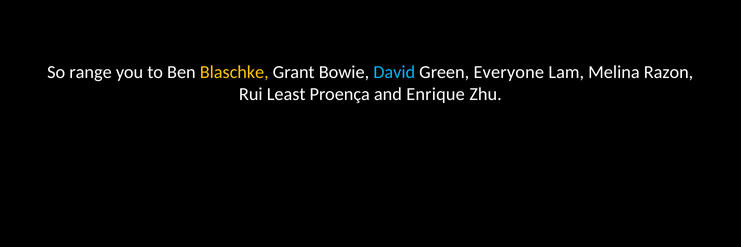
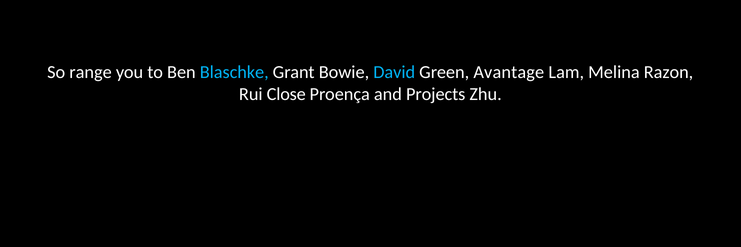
Blaschke colour: yellow -> light blue
Everyone: Everyone -> Avantage
Least: Least -> Close
Enrique: Enrique -> Projects
